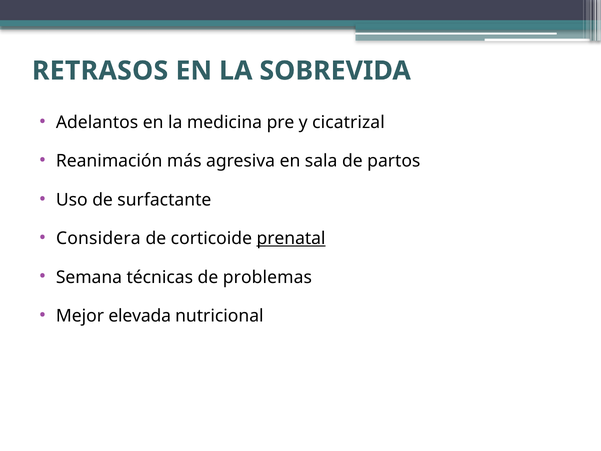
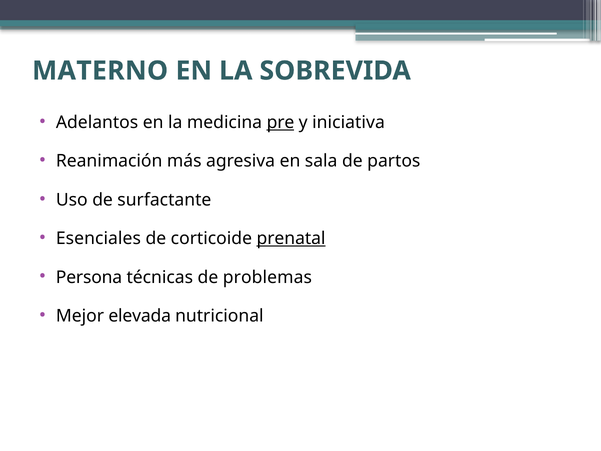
RETRASOS: RETRASOS -> MATERNO
pre underline: none -> present
cicatrizal: cicatrizal -> iniciativa
Considera: Considera -> Esenciales
Semana: Semana -> Persona
